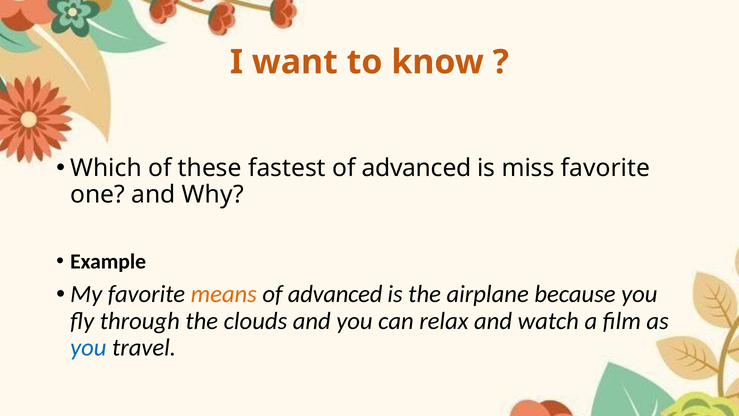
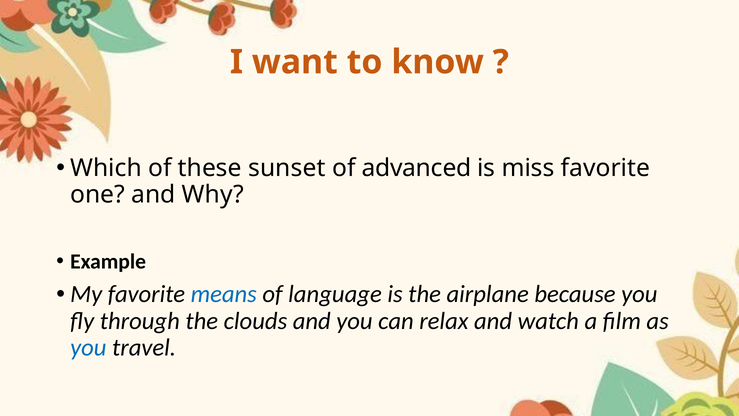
fastest: fastest -> sunset
means colour: orange -> blue
advanced at (335, 294): advanced -> language
